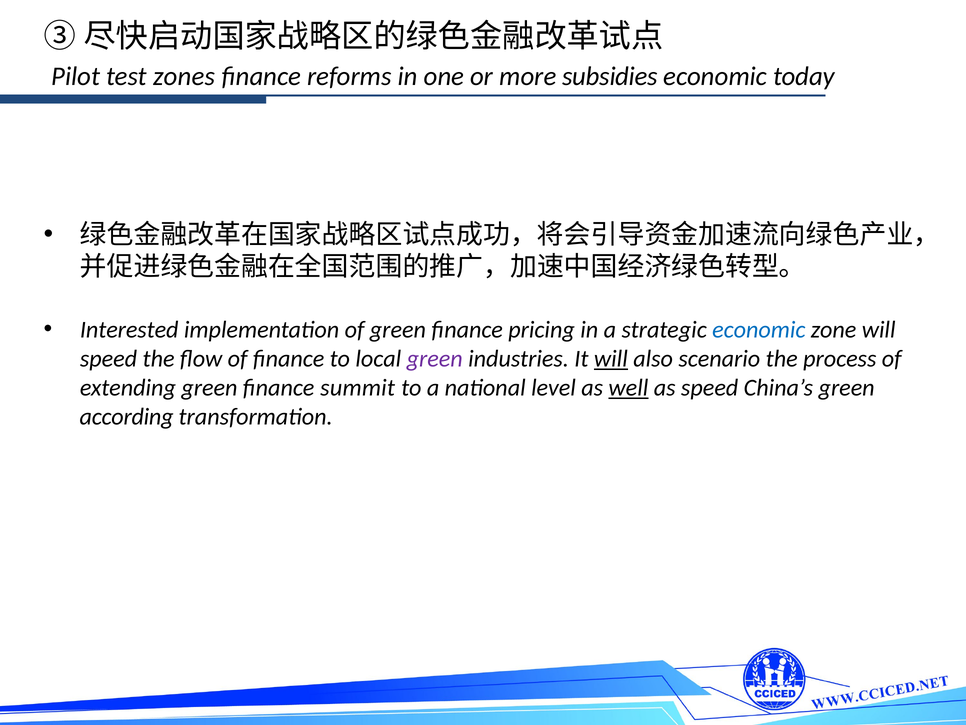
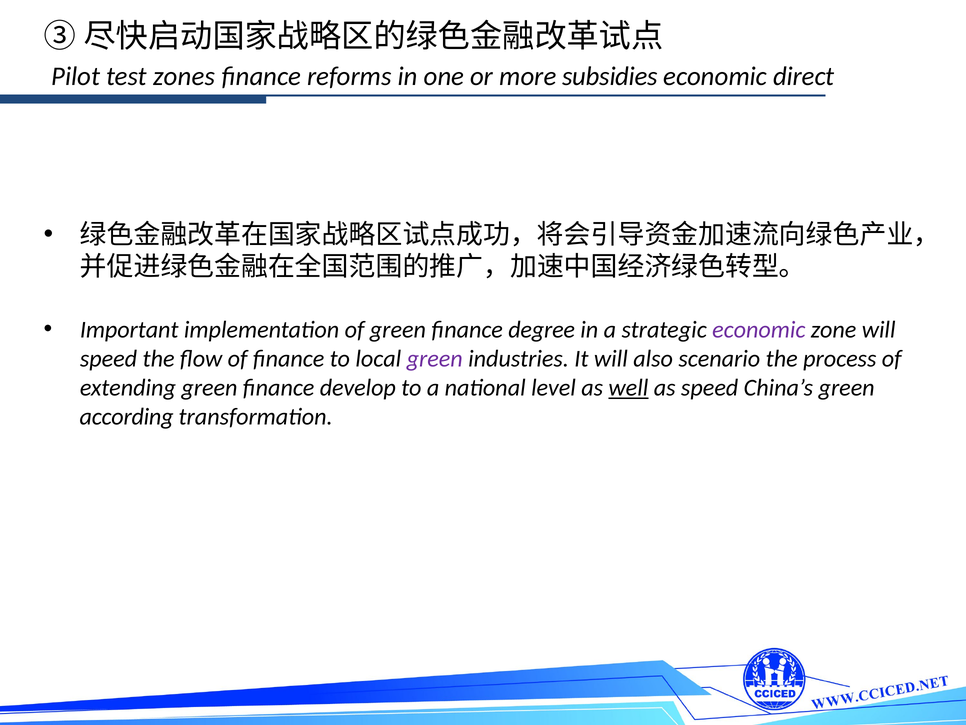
today: today -> direct
Interested: Interested -> Important
pricing: pricing -> degree
economic at (759, 329) colour: blue -> purple
will at (611, 358) underline: present -> none
summit: summit -> develop
